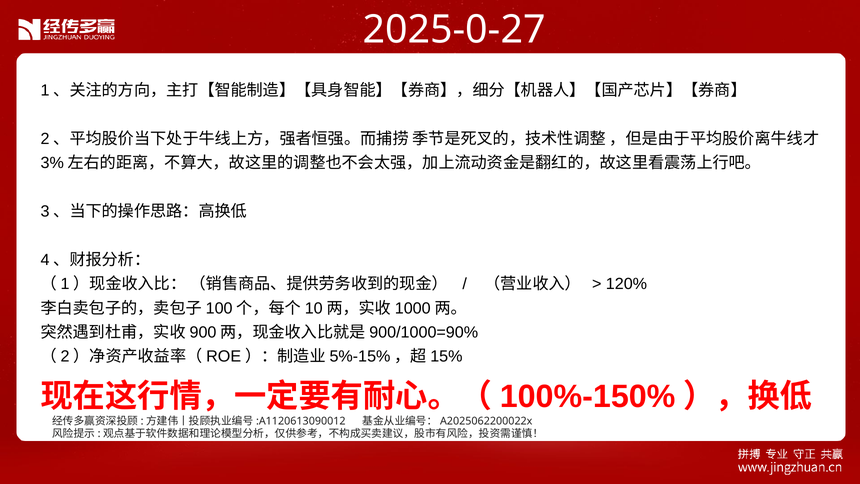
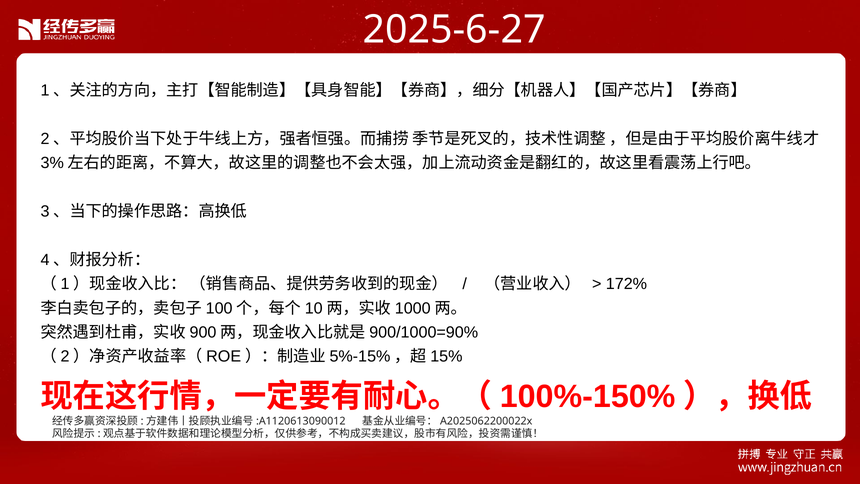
2025-0-27: 2025-0-27 -> 2025-6-27
120%: 120% -> 172%
